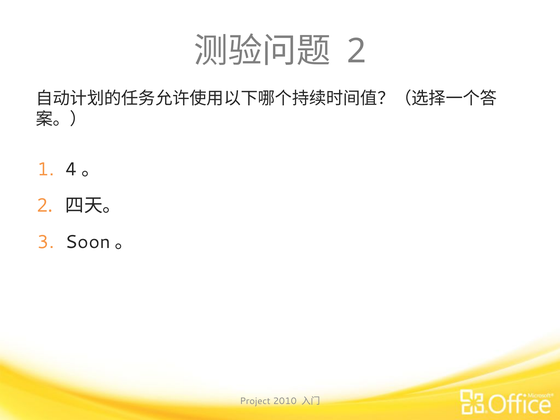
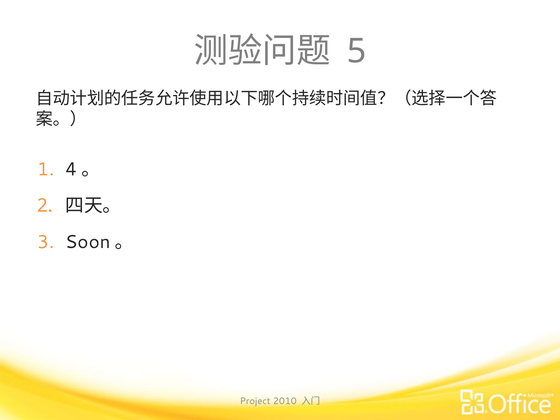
2 at (356, 51): 2 -> 5
